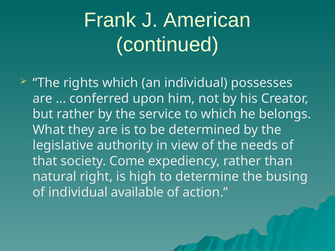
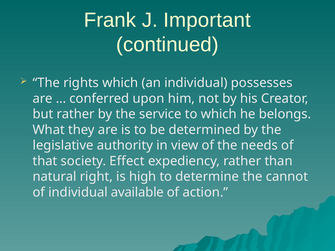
American: American -> Important
Come: Come -> Effect
busing: busing -> cannot
